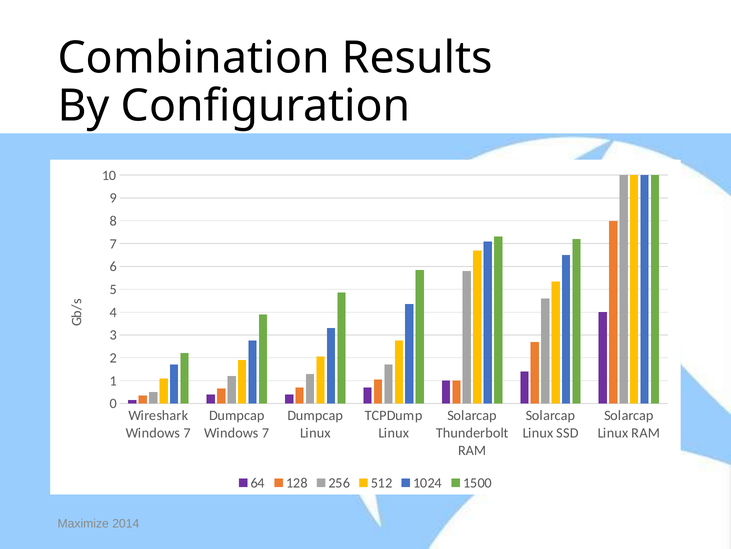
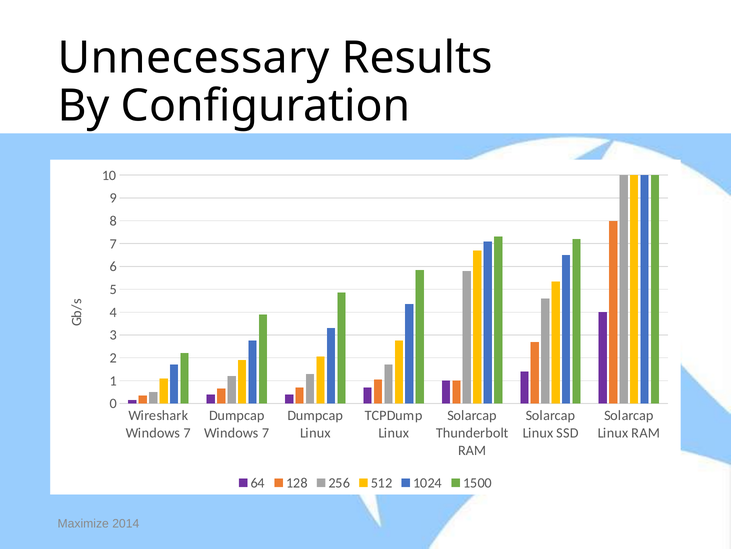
Combination: Combination -> Unnecessary
